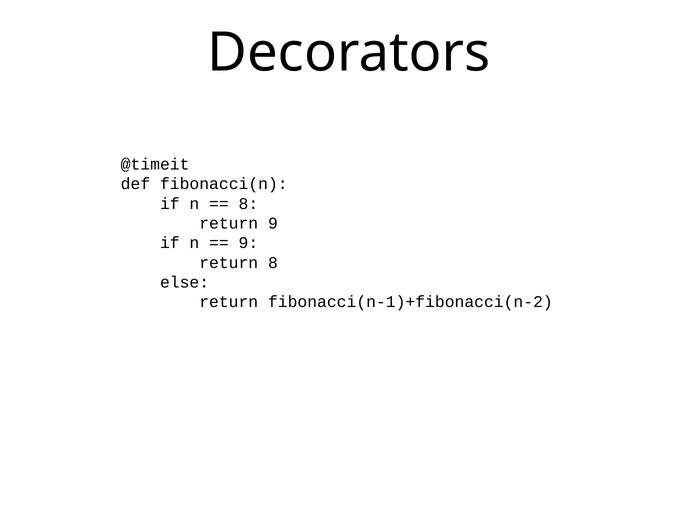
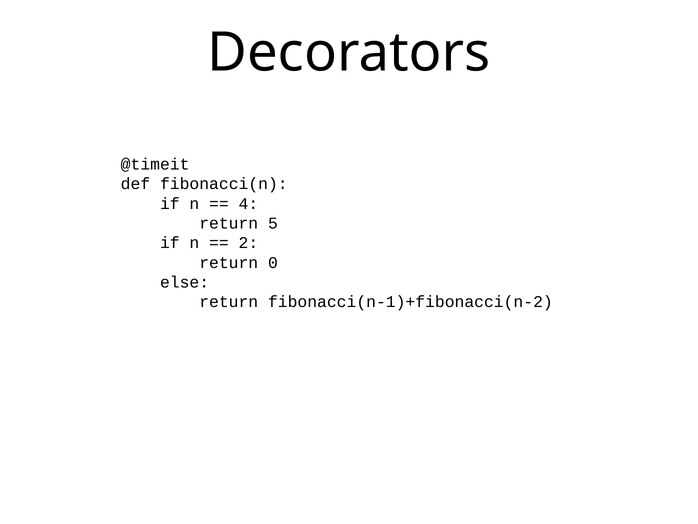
8 at (248, 203): 8 -> 4
return 9: 9 -> 5
9 at (248, 243): 9 -> 2
return 8: 8 -> 0
